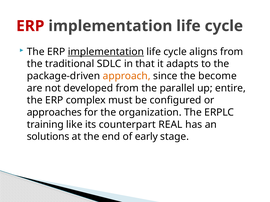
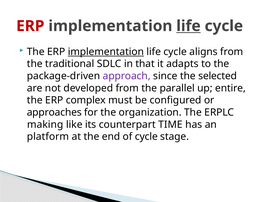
life at (189, 26) underline: none -> present
approach colour: orange -> purple
become: become -> selected
training: training -> making
REAL: REAL -> TIME
solutions: solutions -> platform
of early: early -> cycle
